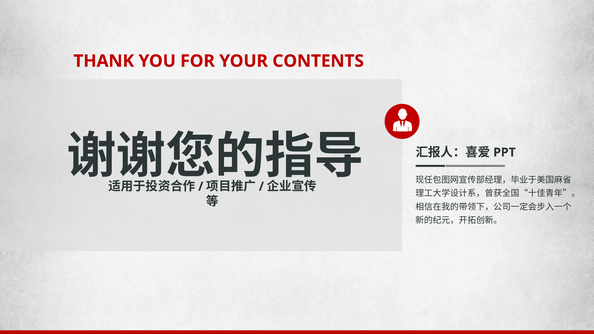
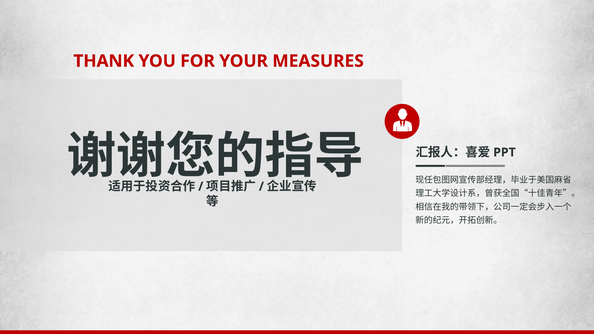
CONTENTS: CONTENTS -> MEASURES
